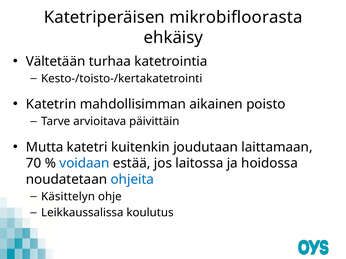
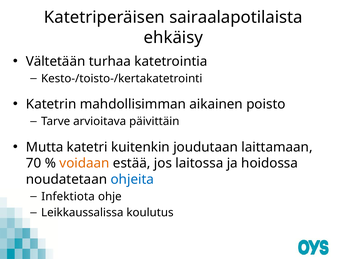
mikrobifloorasta: mikrobifloorasta -> sairaalapotilaista
voidaan colour: blue -> orange
Käsittelyn: Käsittelyn -> Infektiota
